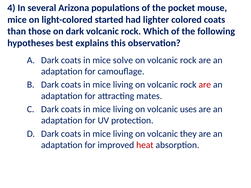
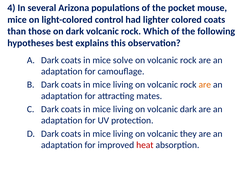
started: started -> control
are at (205, 85) colour: red -> orange
volcanic uses: uses -> dark
